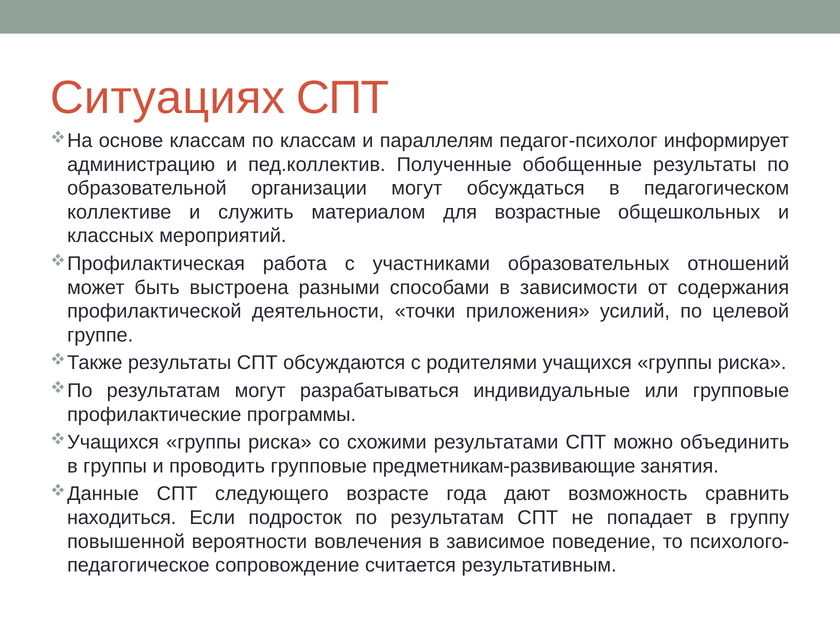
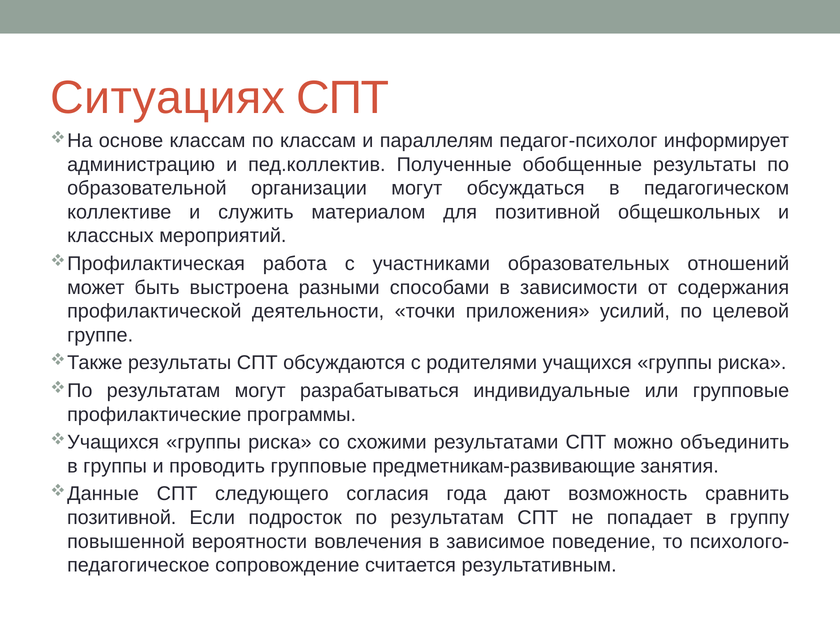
для возрастные: возрастные -> позитивной
возрасте: возрасте -> согласия
находиться at (122, 518): находиться -> позитивной
